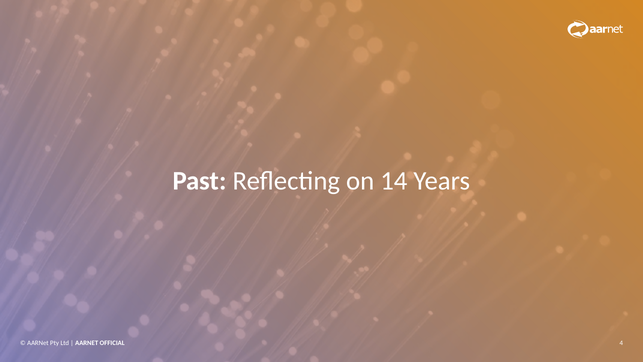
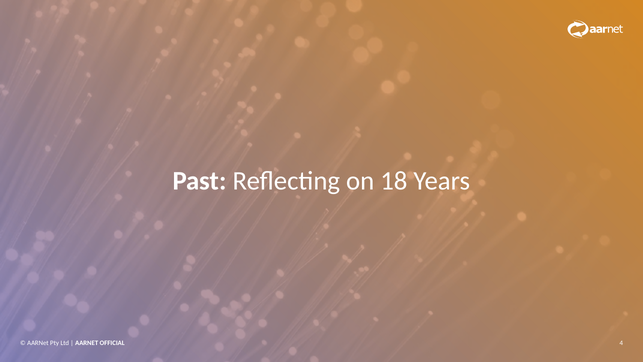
14: 14 -> 18
